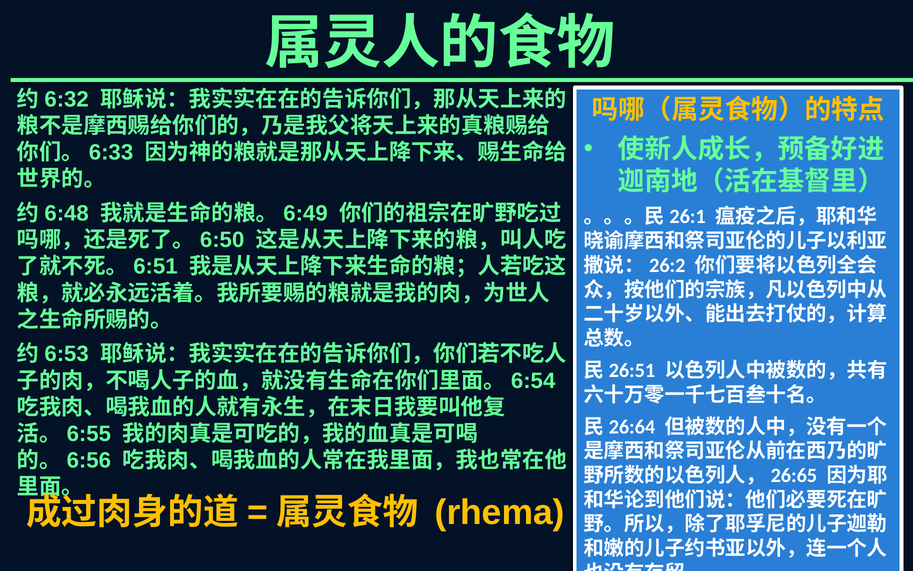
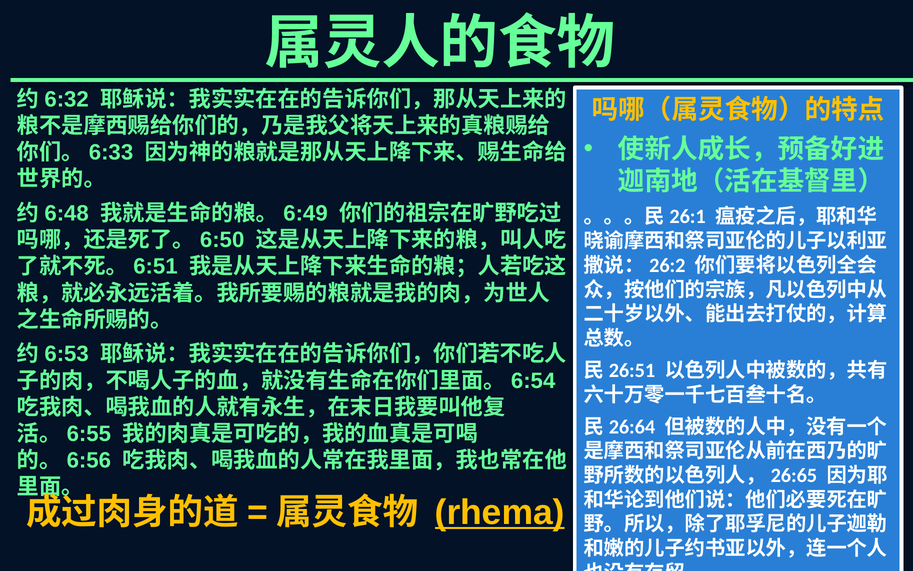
rhema underline: none -> present
